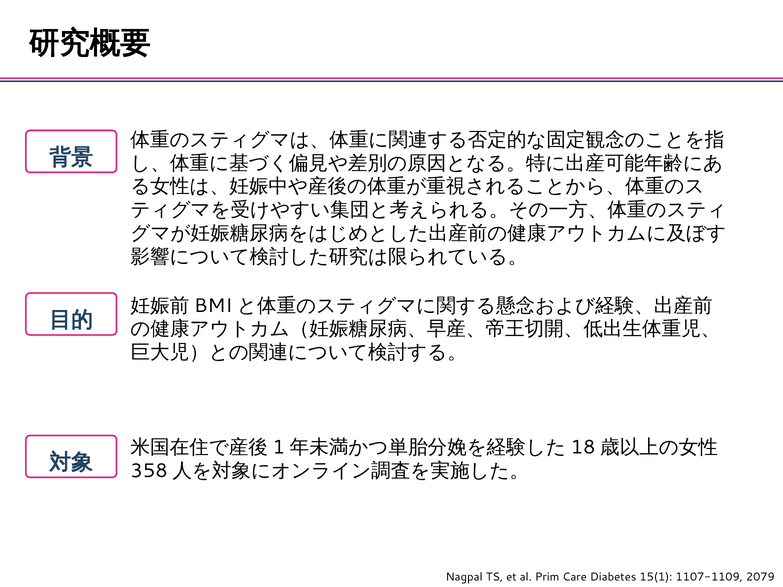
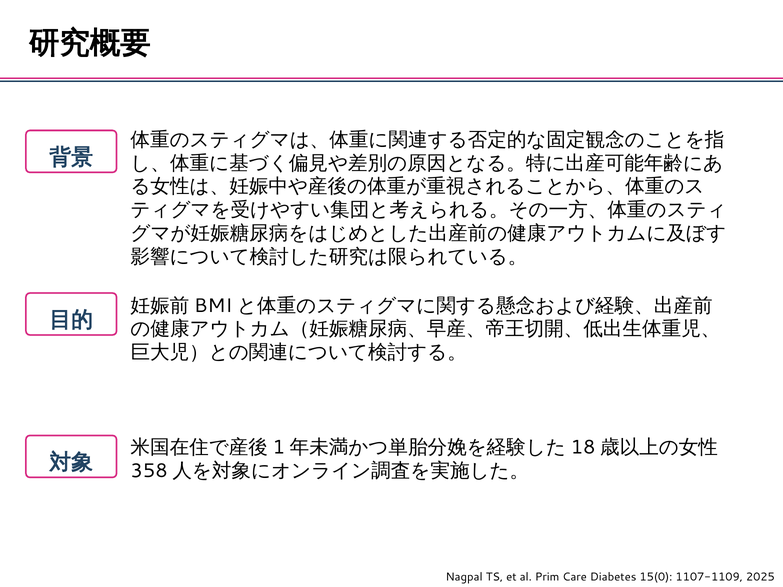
15(1: 15(1 -> 15(0
2079: 2079 -> 2025
